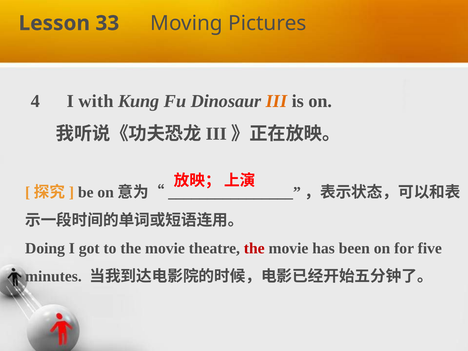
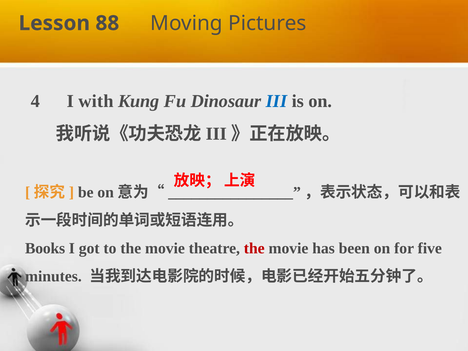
33: 33 -> 88
III at (277, 101) colour: orange -> blue
Doing: Doing -> Books
